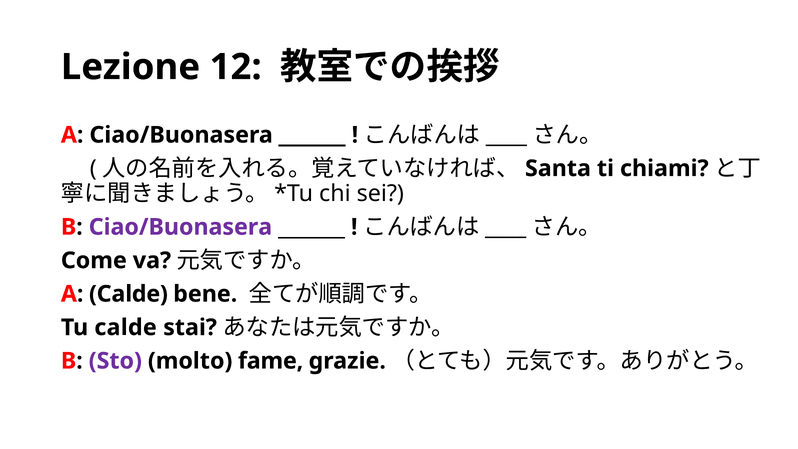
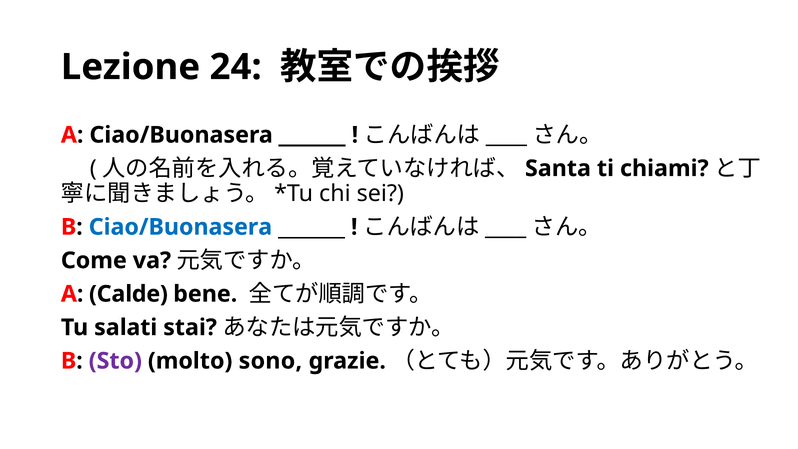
12: 12 -> 24
Ciao/Buonasera at (180, 227) colour: purple -> blue
Tu calde: calde -> salati
fame: fame -> sono
